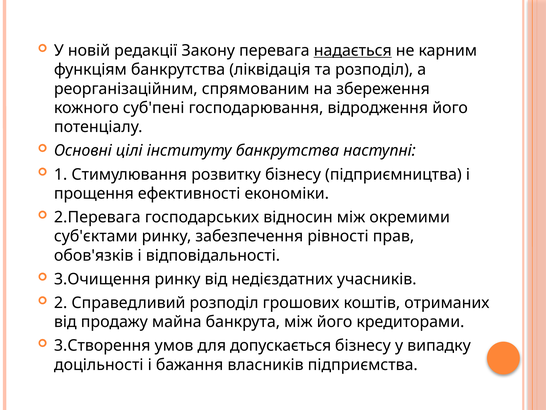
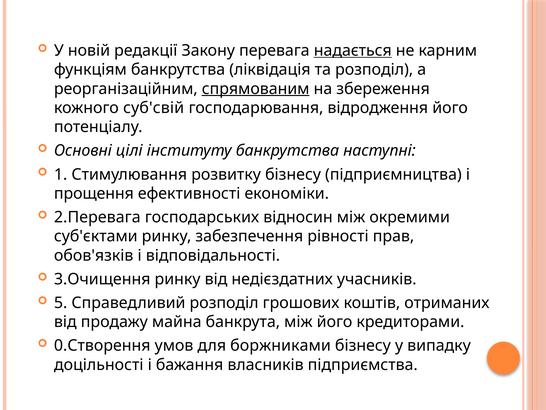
спрямованим underline: none -> present
суб'пені: суб'пені -> суб'свій
2: 2 -> 5
3.Створення: 3.Створення -> 0.Створення
допускається: допускається -> боржниками
